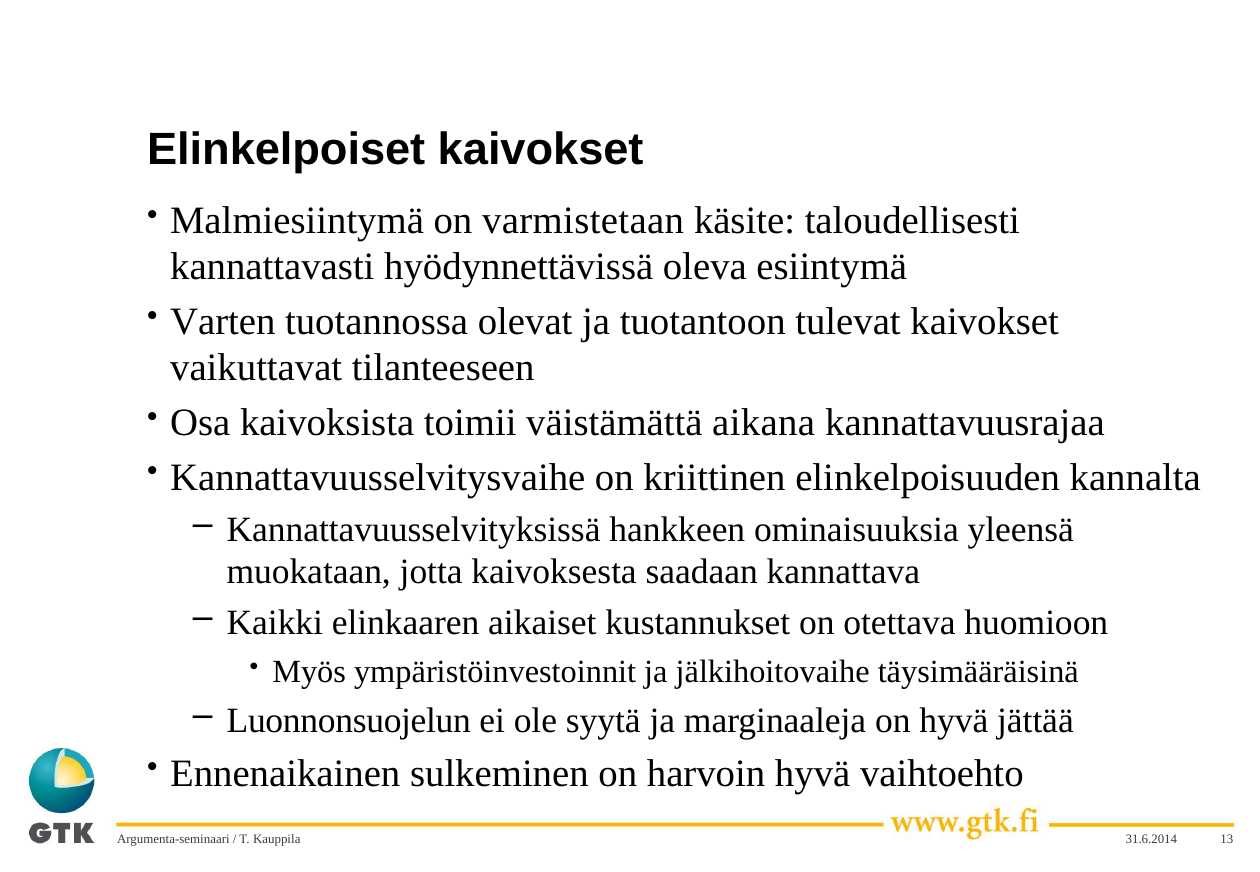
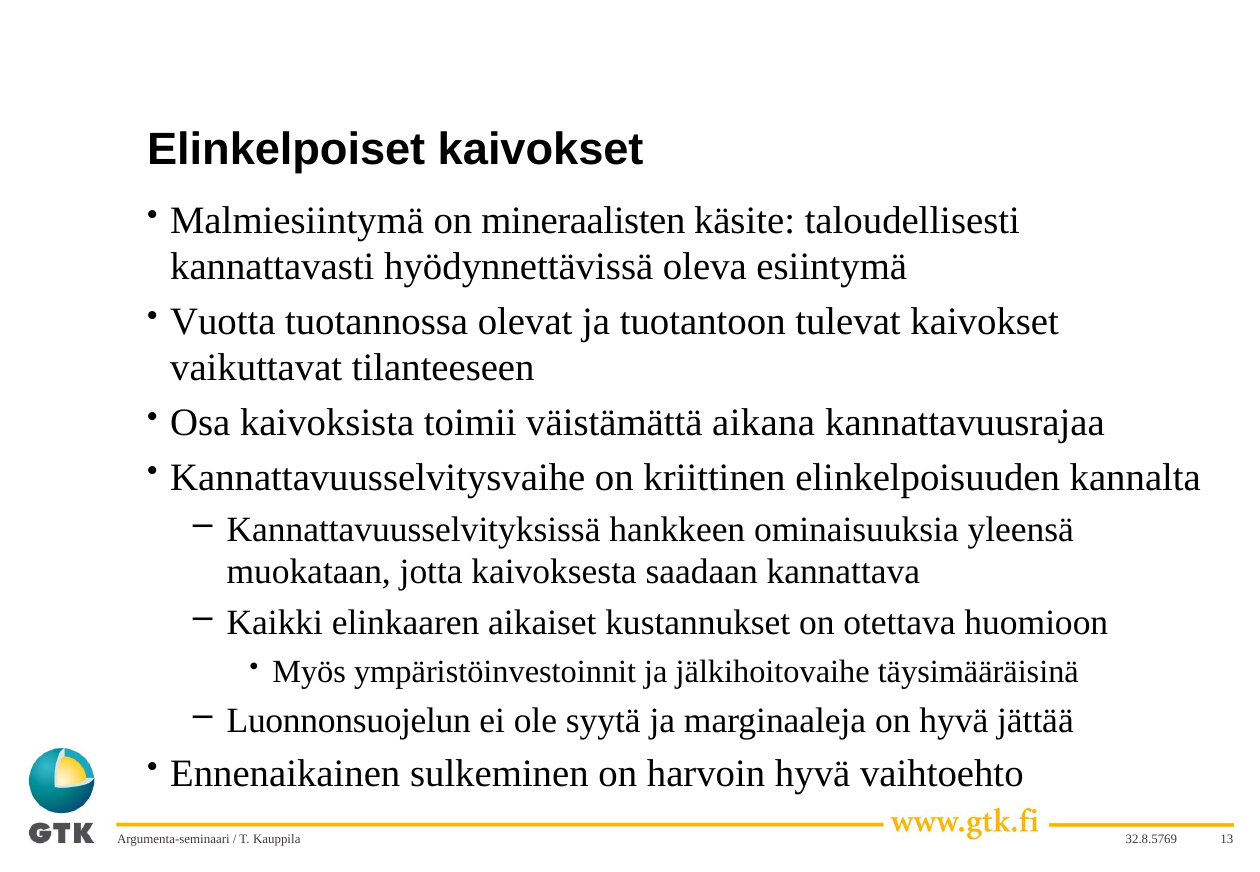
varmistetaan: varmistetaan -> mineraalisten
Varten: Varten -> Vuotta
31.6.2014: 31.6.2014 -> 32.8.5769
